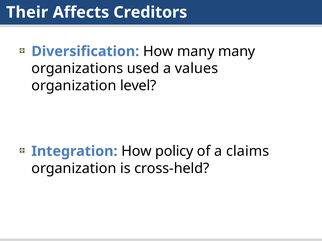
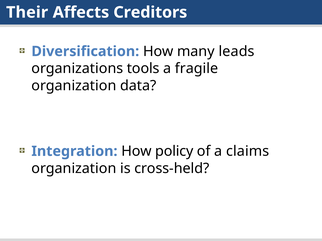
many many: many -> leads
used: used -> tools
values: values -> fragile
level: level -> data
